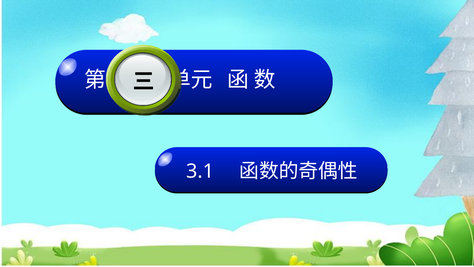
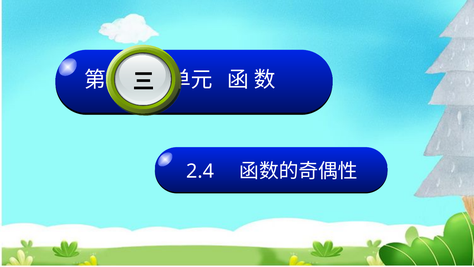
3.1: 3.1 -> 2.4
